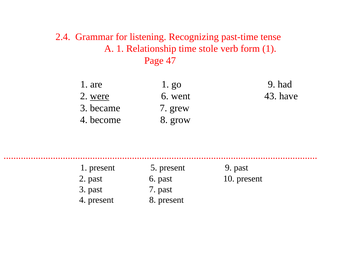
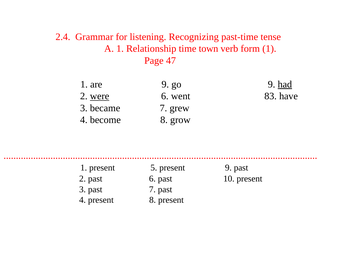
stole: stole -> town
are 1: 1 -> 9
had underline: none -> present
43: 43 -> 83
